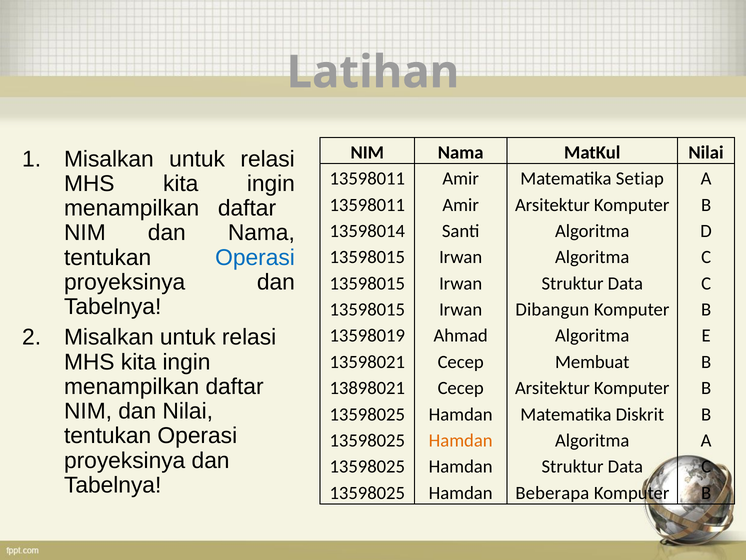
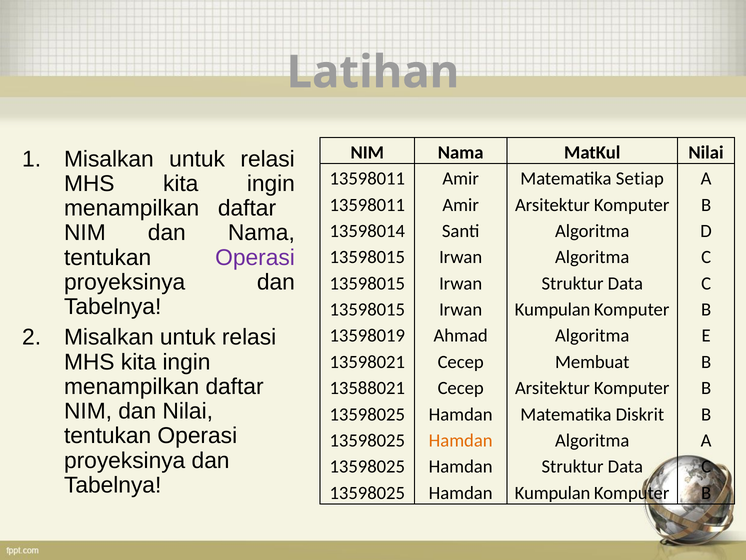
Operasi at (255, 257) colour: blue -> purple
Dibangun at (552, 309): Dibangun -> Kumpulan
13898021: 13898021 -> 13588021
Beberapa at (552, 493): Beberapa -> Kumpulan
